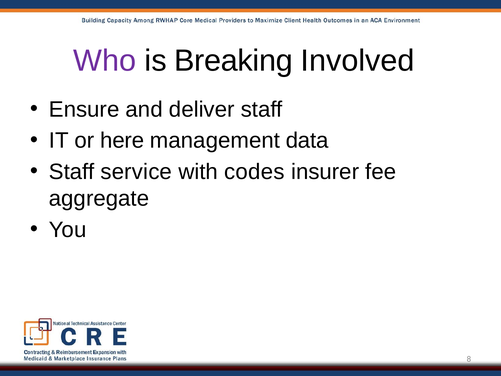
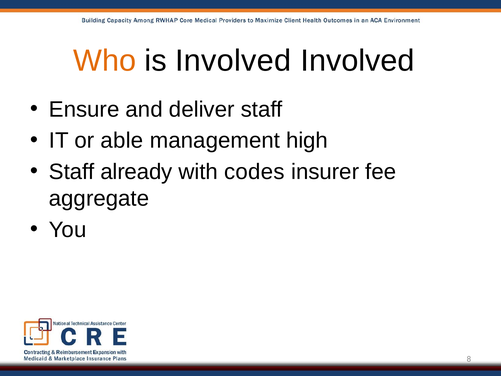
Who colour: purple -> orange
is Breaking: Breaking -> Involved
here: here -> able
data: data -> high
service: service -> already
